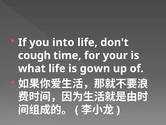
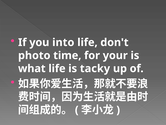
cough: cough -> photo
gown: gown -> tacky
